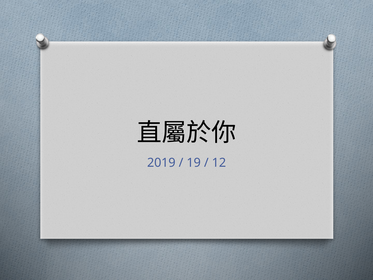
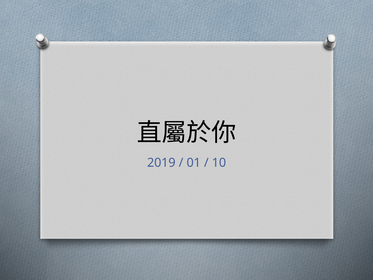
19: 19 -> 01
12: 12 -> 10
